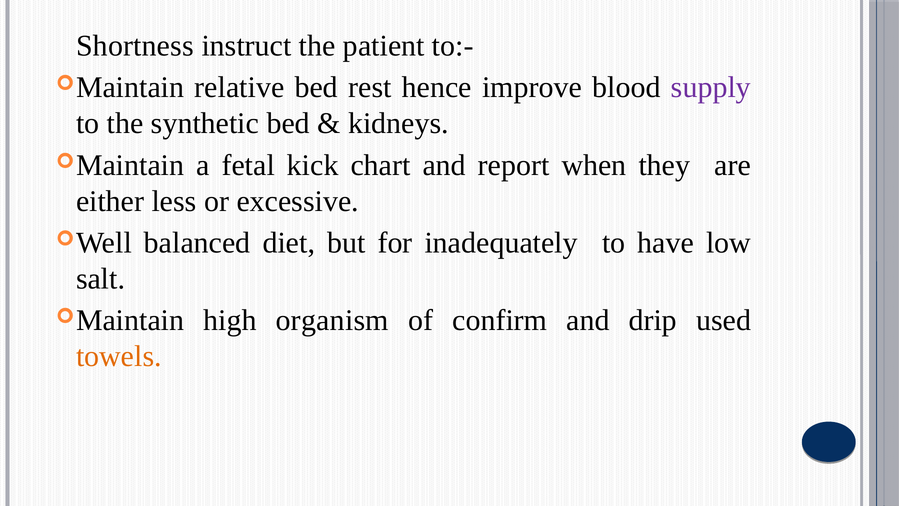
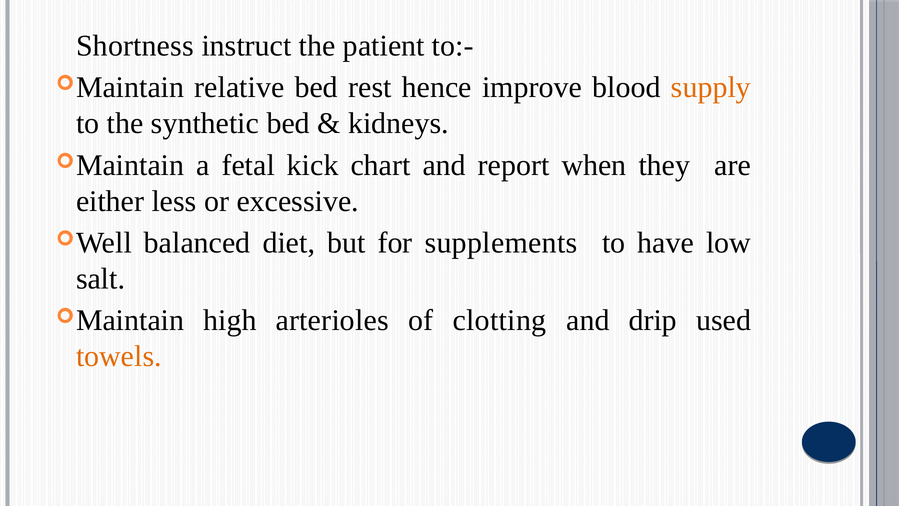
supply colour: purple -> orange
inadequately: inadequately -> supplements
organism: organism -> arterioles
confirm: confirm -> clotting
